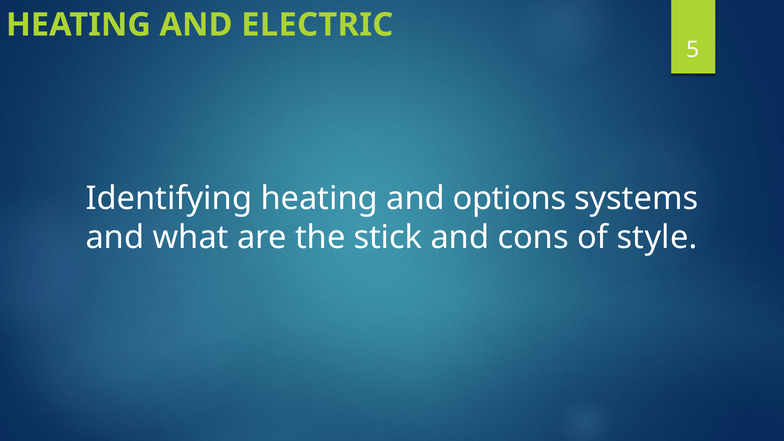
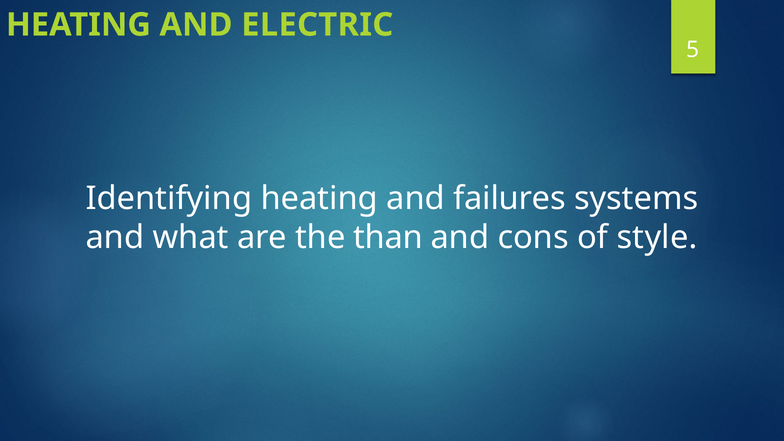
options: options -> failures
stick: stick -> than
